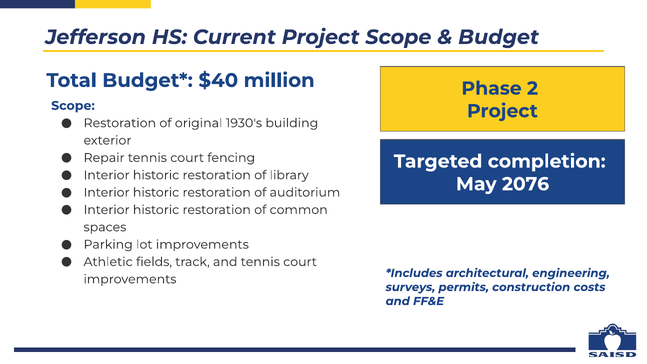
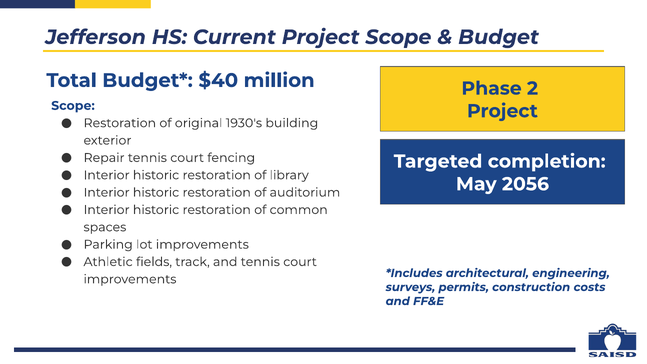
2076: 2076 -> 2056
